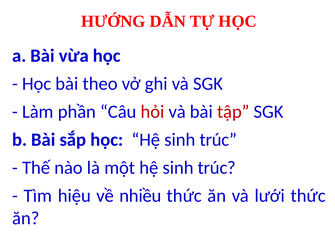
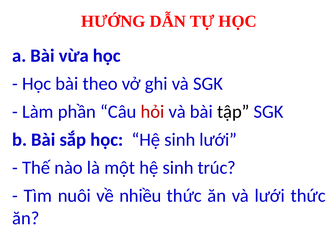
tập colour: red -> black
học Hệ sinh trúc: trúc -> lưới
hiệu: hiệu -> nuôi
